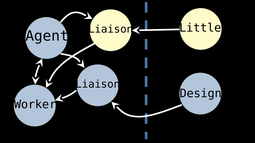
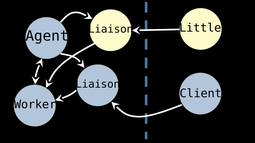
Design at (201, 94): Design -> Client
